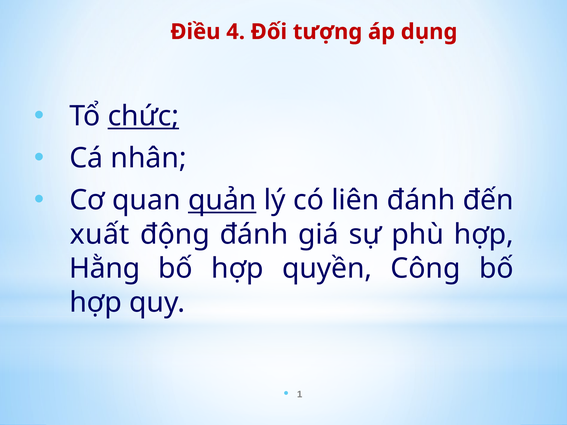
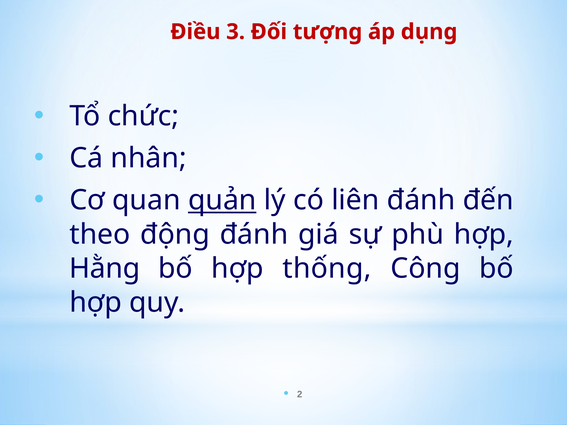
4: 4 -> 3
chức underline: present -> none
xuất: xuất -> theo
quyền: quyền -> thống
1: 1 -> 2
